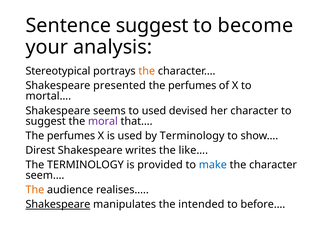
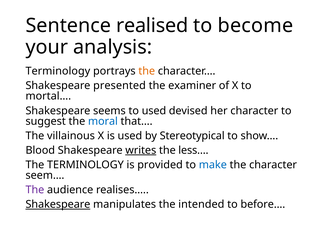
Sentence suggest: suggest -> realised
Stereotypical at (58, 71): Stereotypical -> Terminology
perfumes at (192, 86): perfumes -> examiner
moral colour: purple -> blue
perfumes at (71, 136): perfumes -> villainous
by Terminology: Terminology -> Stereotypical
Direst: Direst -> Blood
writes underline: none -> present
like…: like… -> less…
The at (35, 190) colour: orange -> purple
